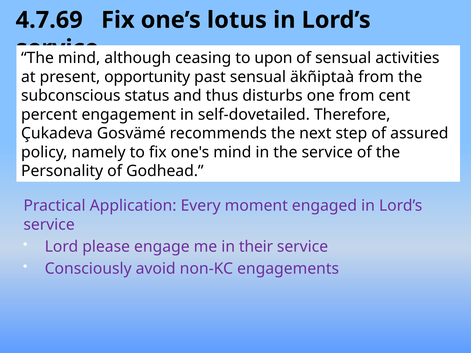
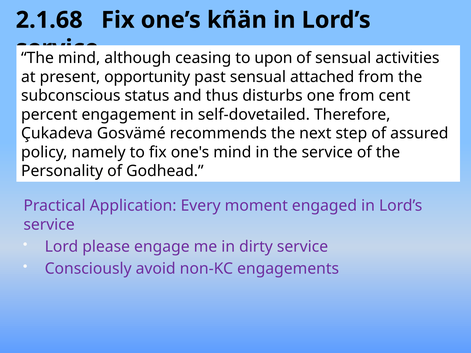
4.7.69: 4.7.69 -> 2.1.68
lotus: lotus -> kñän
äkñiptaà: äkñiptaà -> attached
their: their -> dirty
